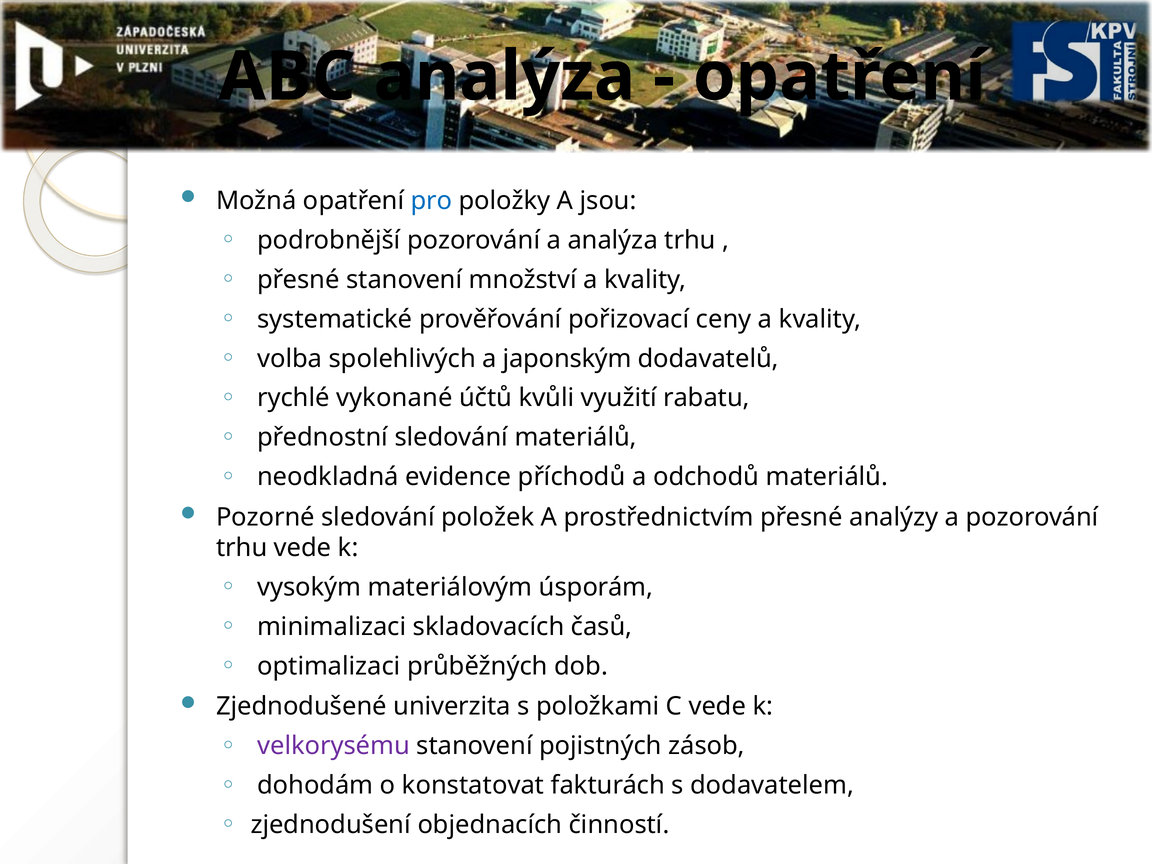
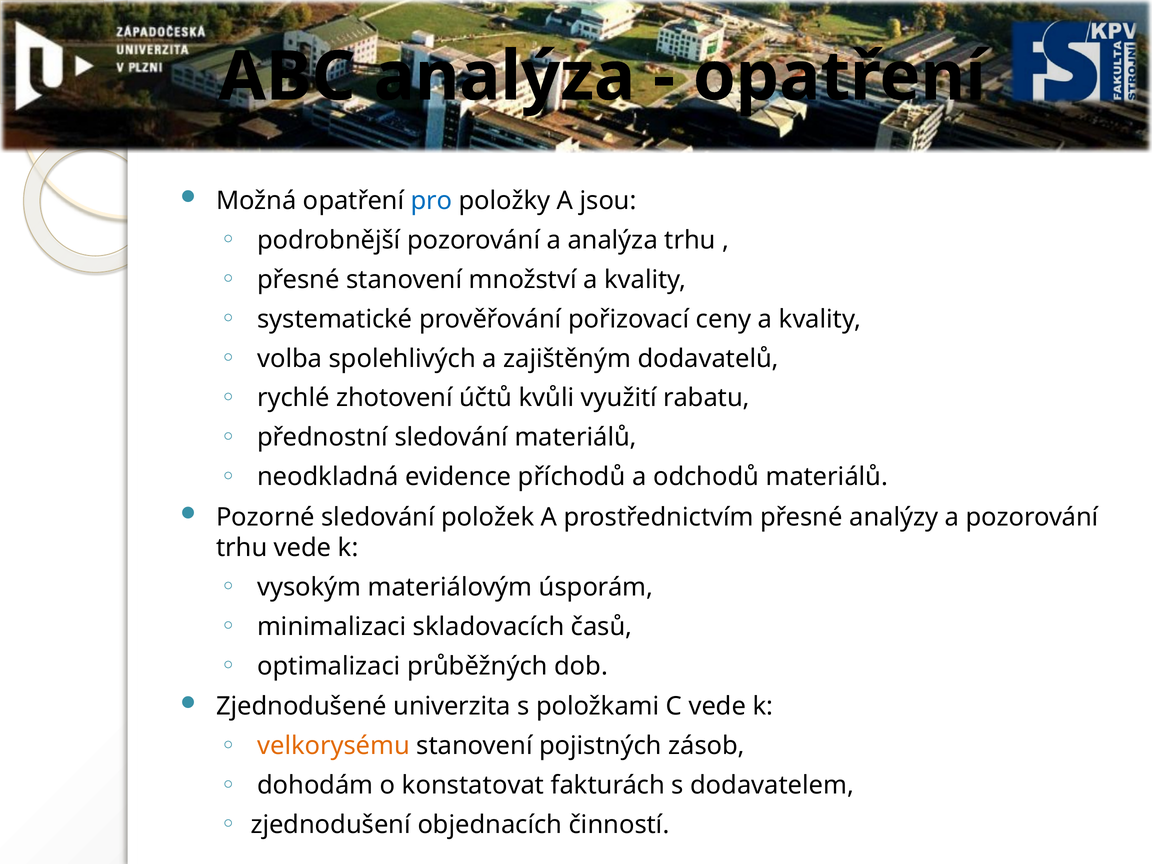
japonským: japonským -> zajištěným
vykonané: vykonané -> zhotovení
velkorysému colour: purple -> orange
